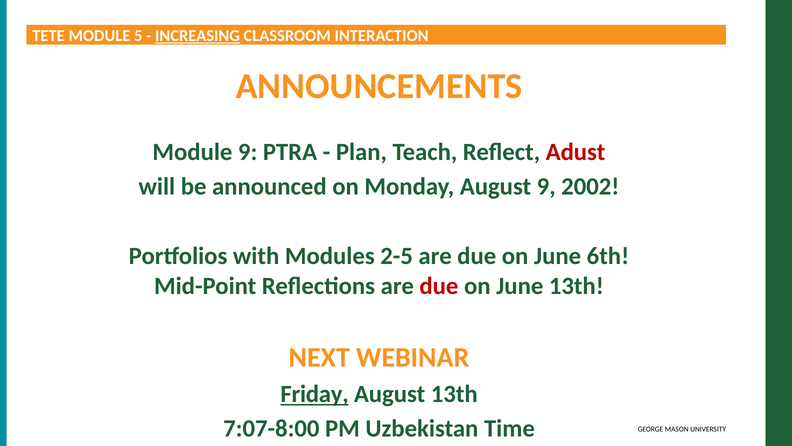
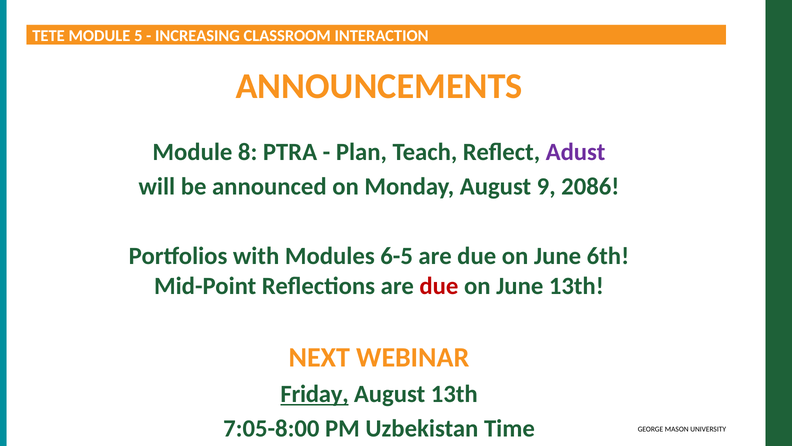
INCREASING underline: present -> none
Module 9: 9 -> 8
Adust colour: red -> purple
2002: 2002 -> 2086
2-5: 2-5 -> 6-5
7:07-8:00: 7:07-8:00 -> 7:05-8:00
